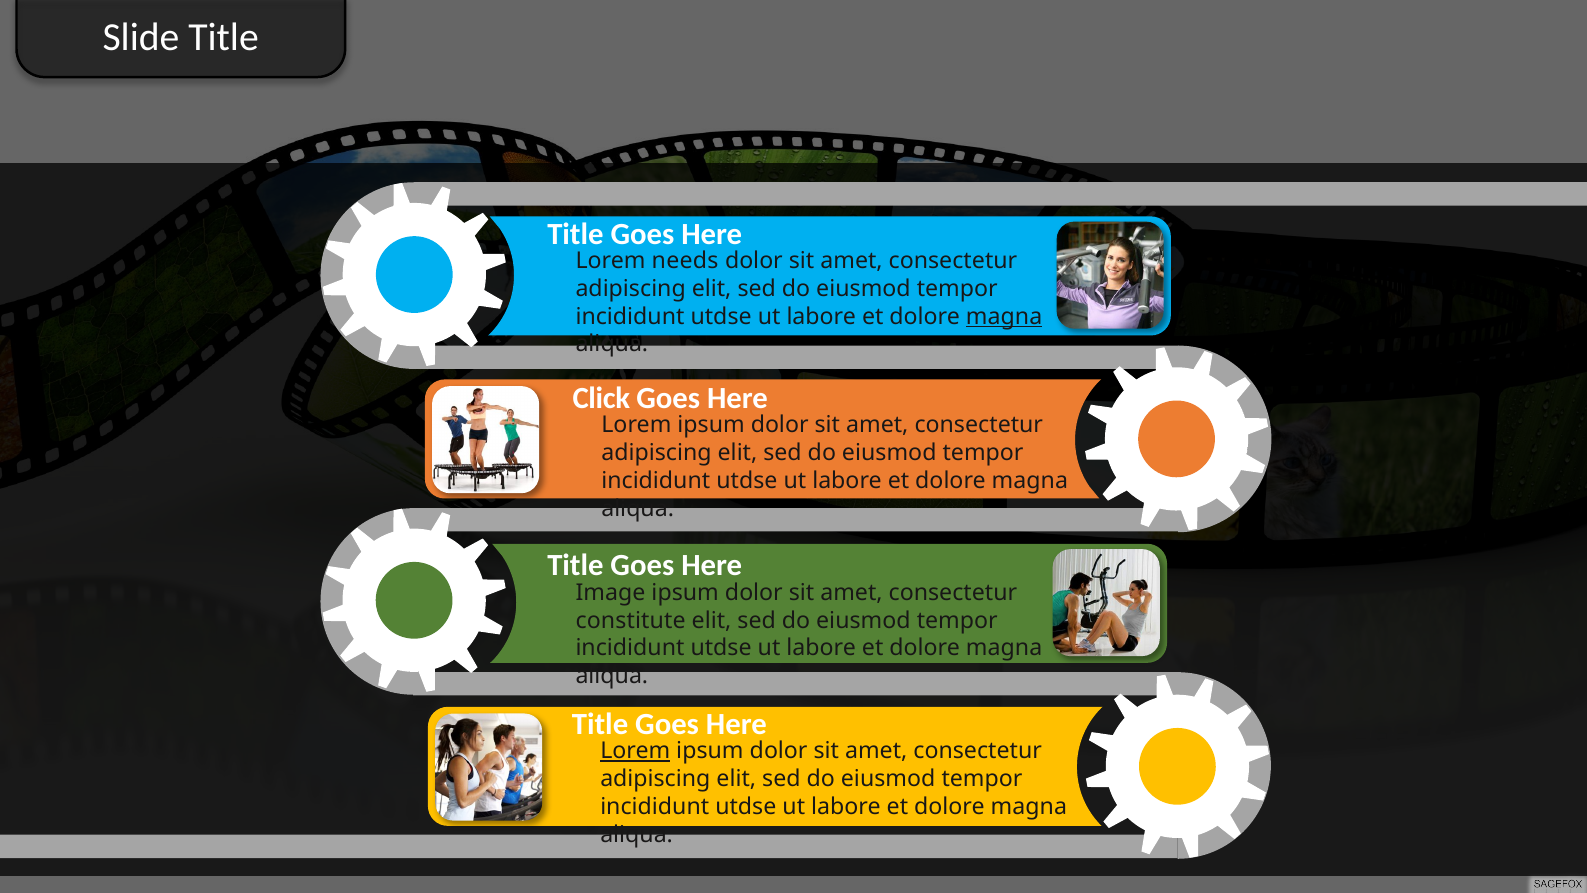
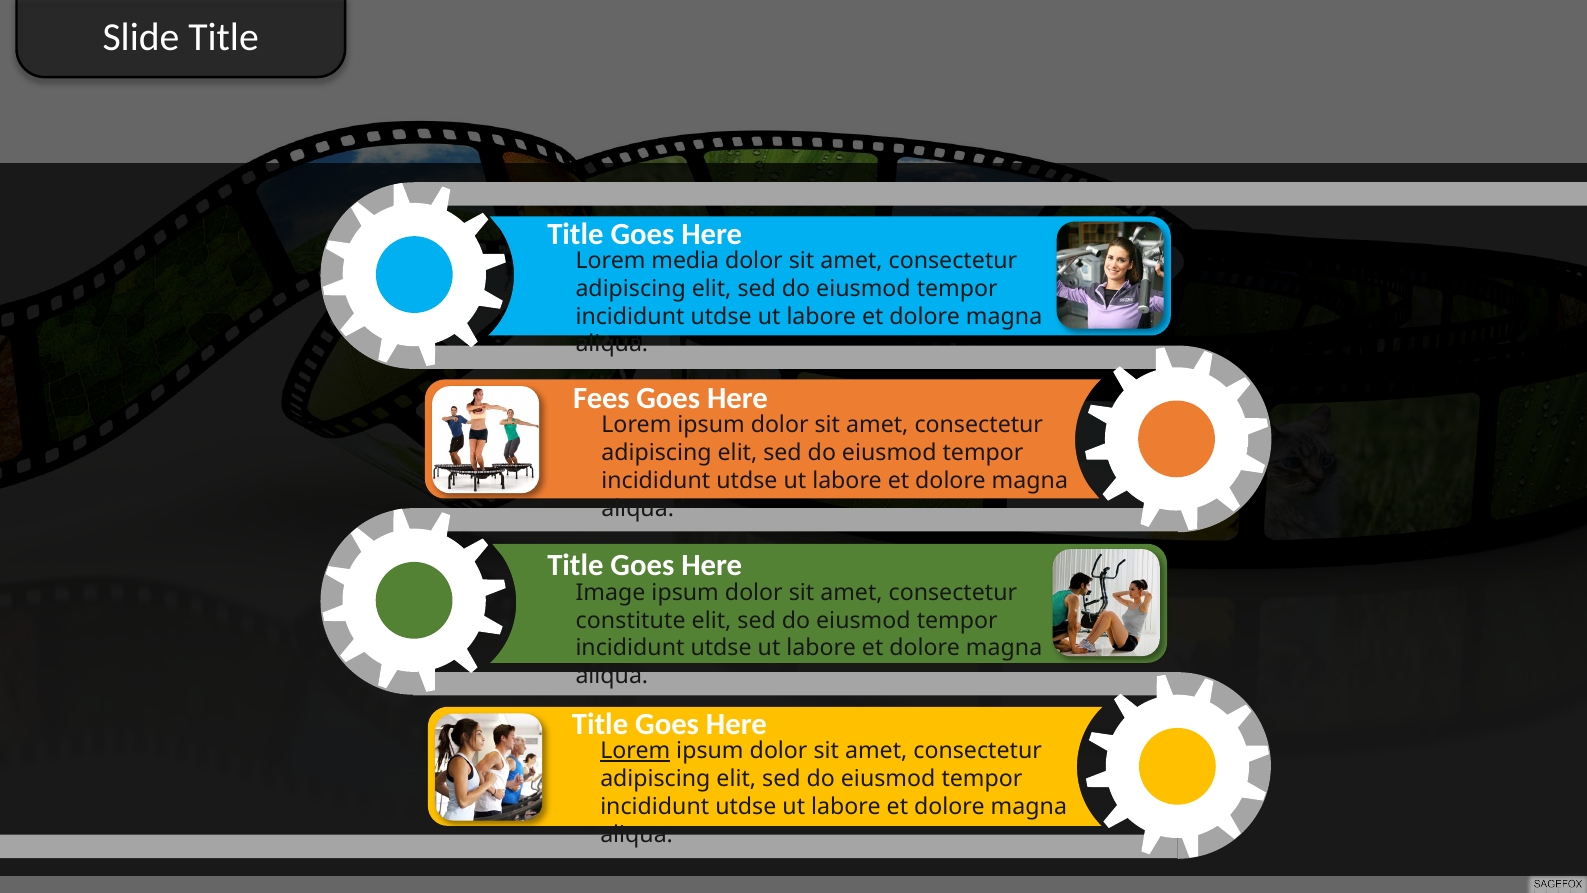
needs: needs -> media
magna at (1004, 316) underline: present -> none
Click: Click -> Fees
